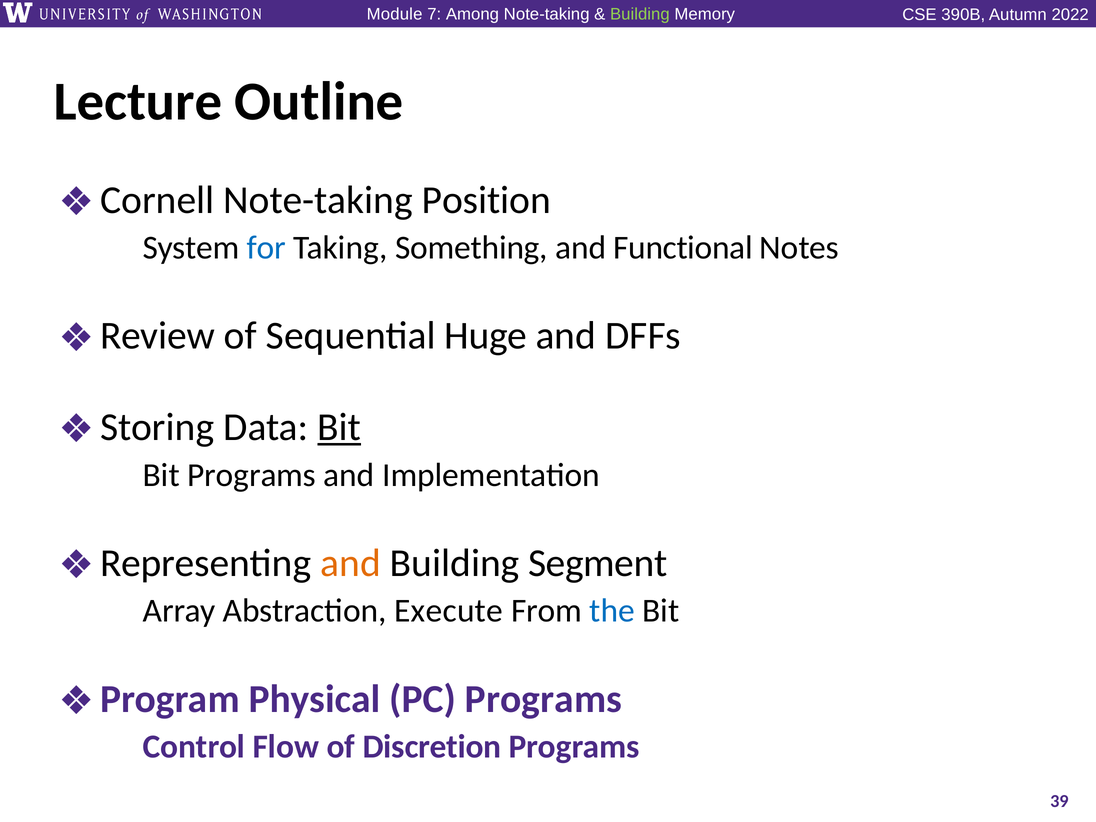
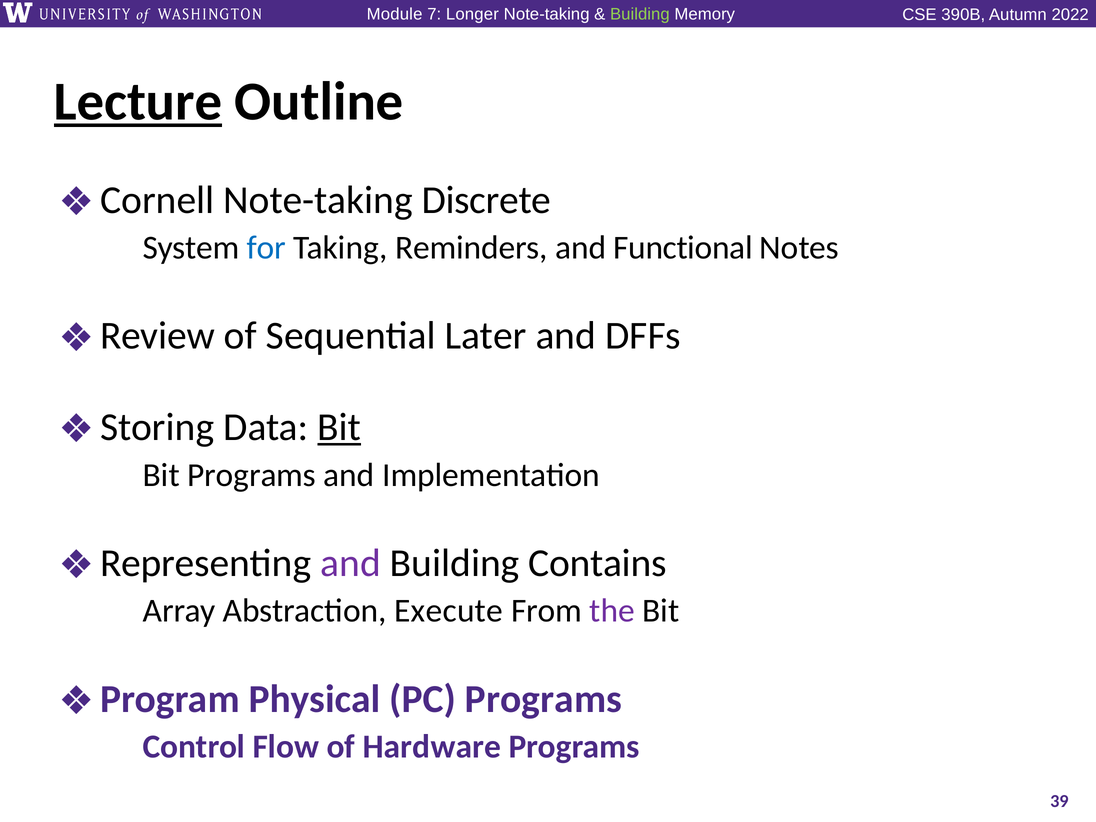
Among: Among -> Longer
Lecture underline: none -> present
Position: Position -> Discrete
Something: Something -> Reminders
Huge: Huge -> Later
and at (351, 563) colour: orange -> purple
Segment: Segment -> Contains
the colour: blue -> purple
Discretion: Discretion -> Hardware
